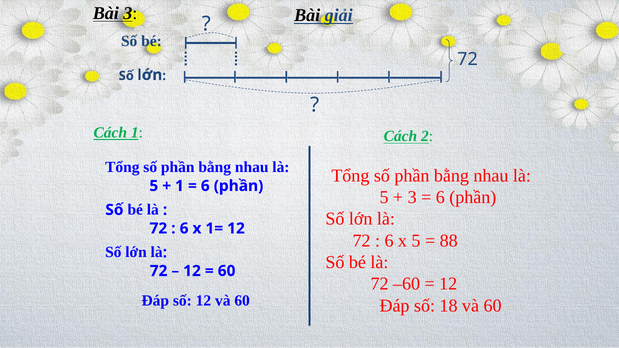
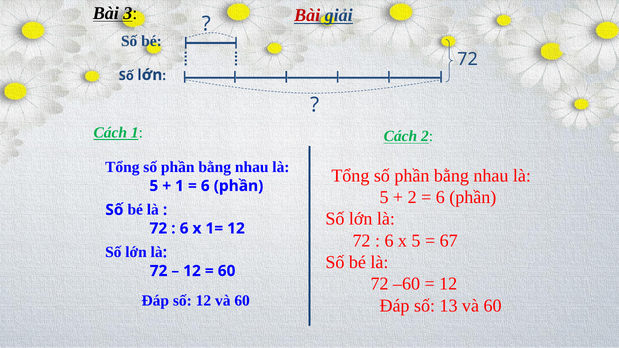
Bài at (307, 15) colour: black -> red
3 at (412, 197): 3 -> 2
88: 88 -> 67
18: 18 -> 13
